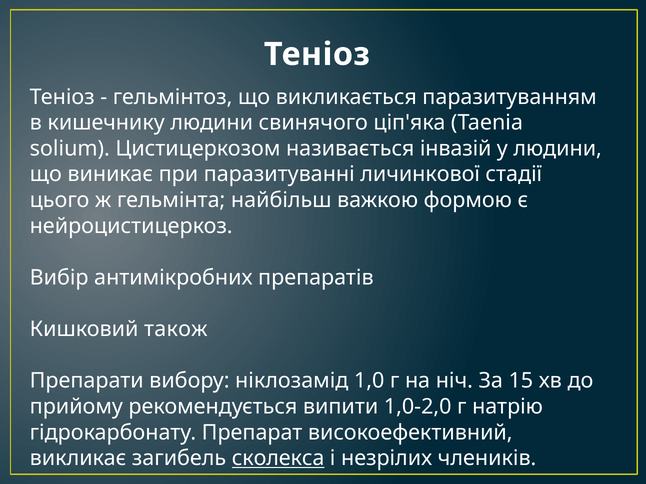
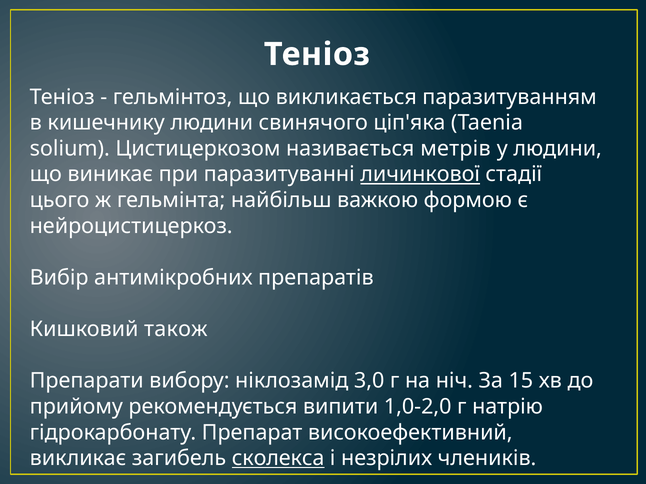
інвазій: інвазій -> метрів
личинкової underline: none -> present
1,0: 1,0 -> 3,0
